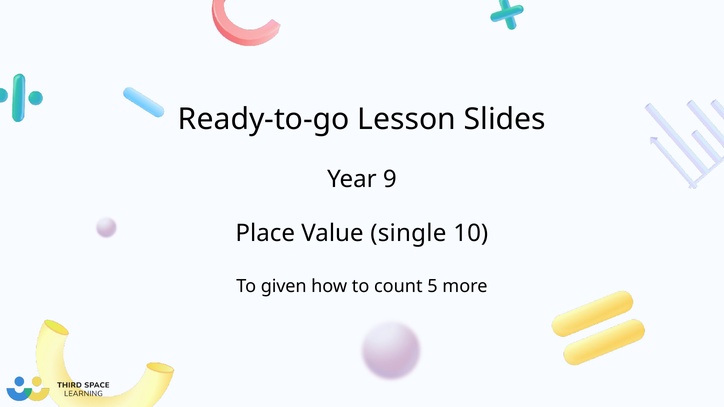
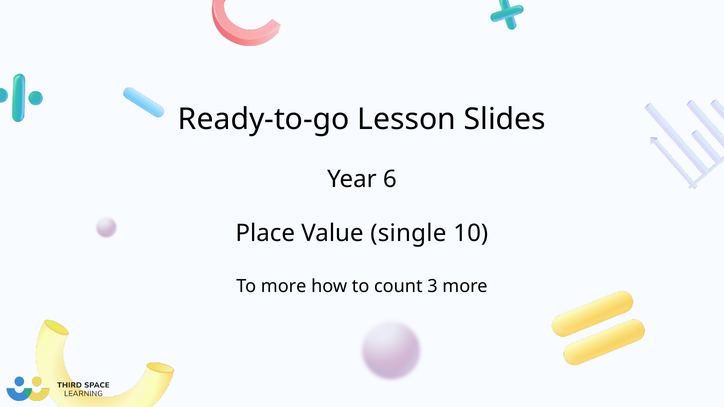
9: 9 -> 6
To given: given -> more
5: 5 -> 3
